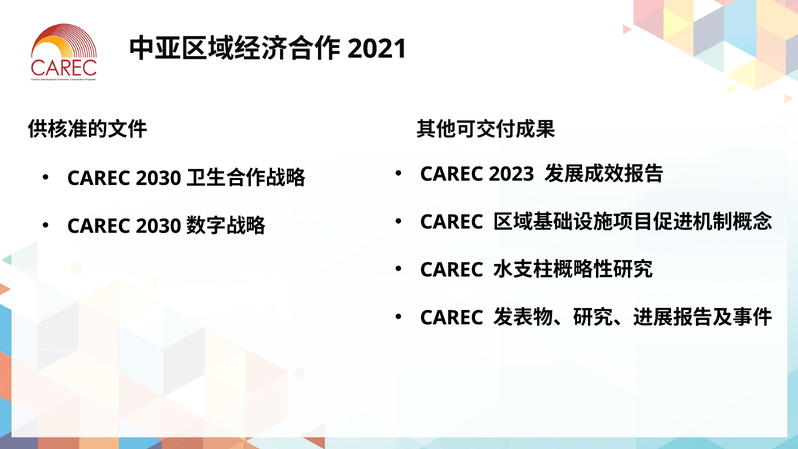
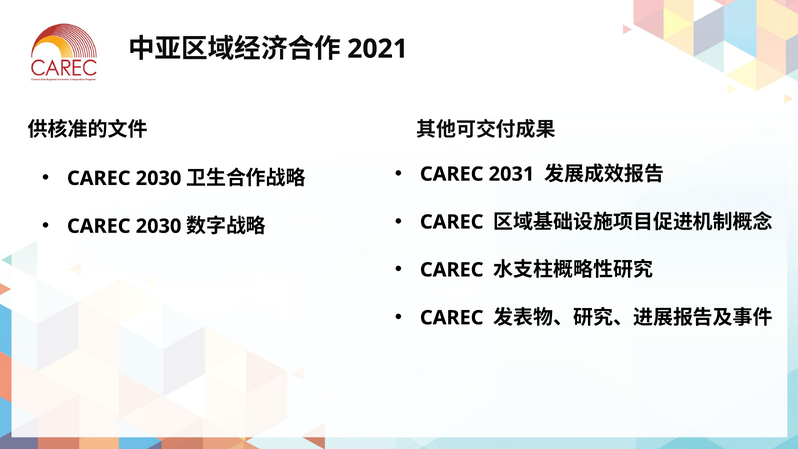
2023: 2023 -> 2031
